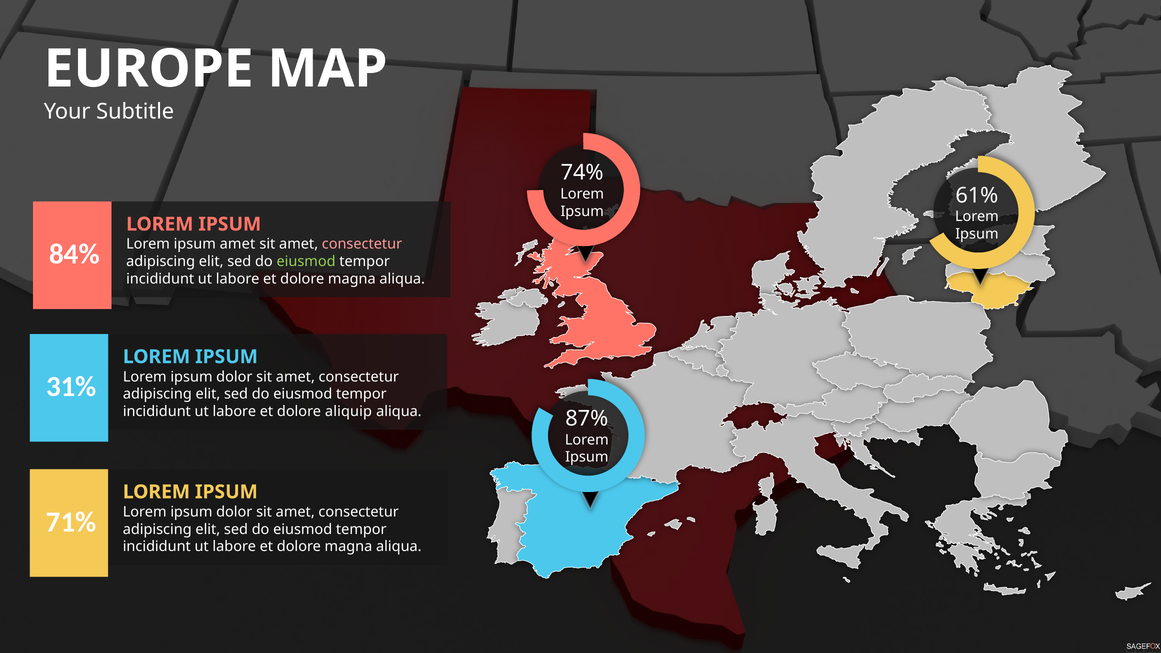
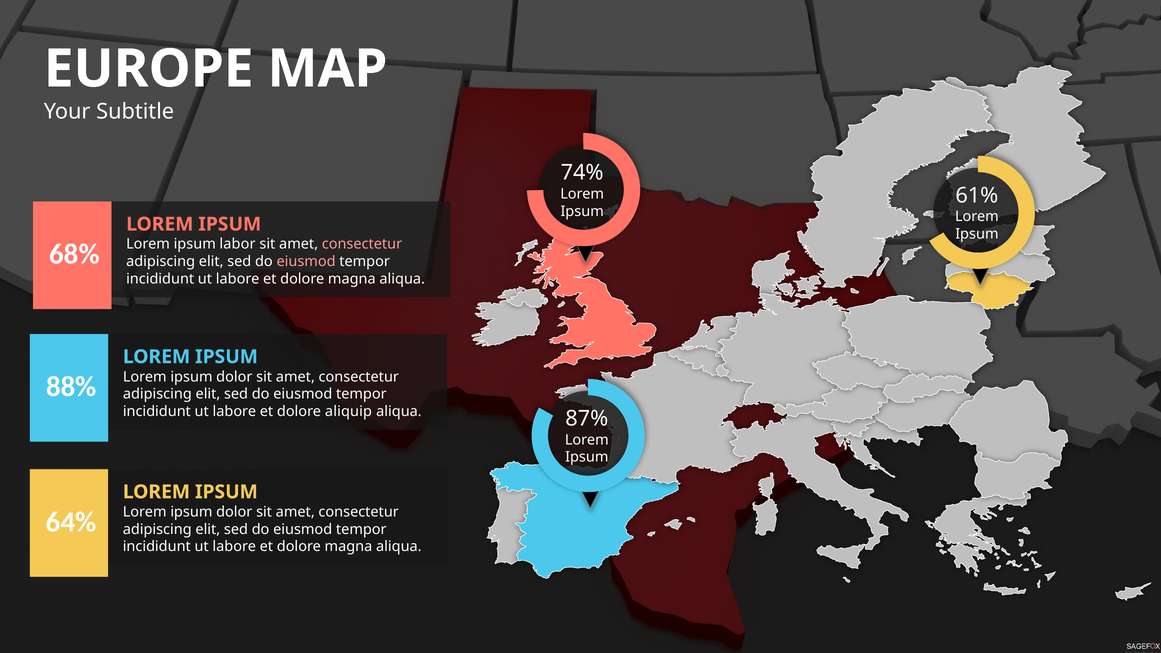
ipsum amet: amet -> labor
84%: 84% -> 68%
eiusmod at (306, 262) colour: light green -> pink
31%: 31% -> 88%
71%: 71% -> 64%
